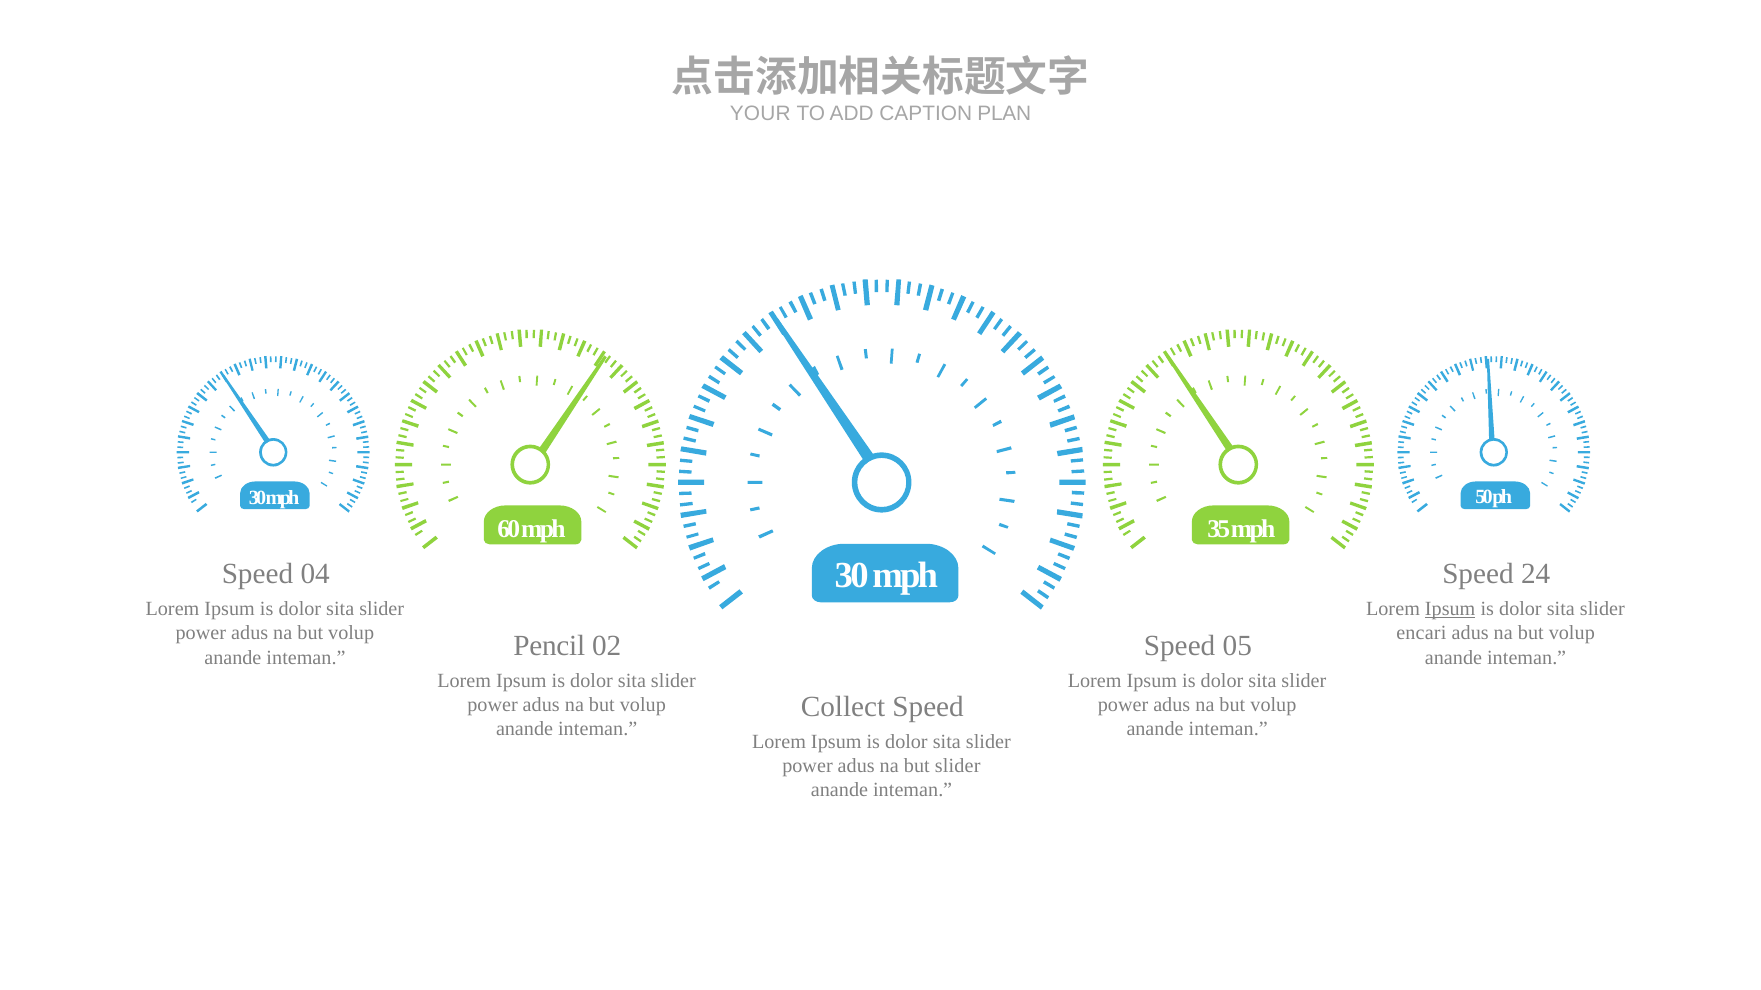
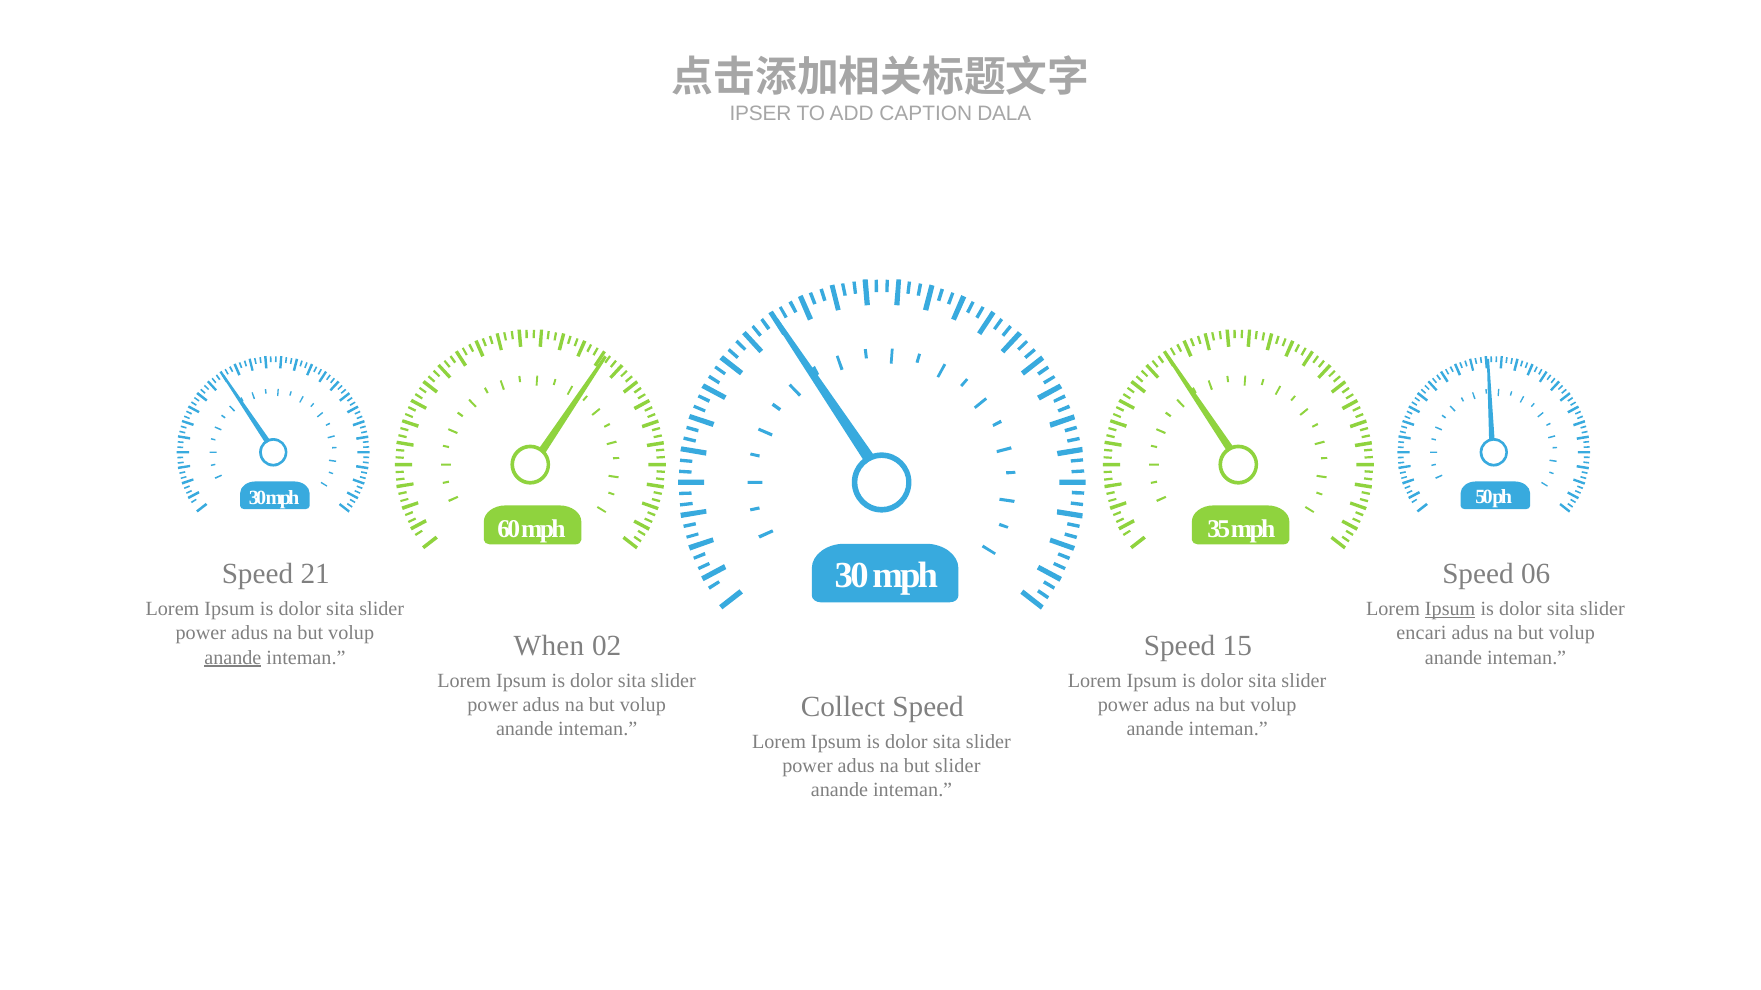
YOUR: YOUR -> IPSER
PLAN: PLAN -> DALA
04: 04 -> 21
24: 24 -> 06
Pencil: Pencil -> When
05: 05 -> 15
anande at (233, 658) underline: none -> present
